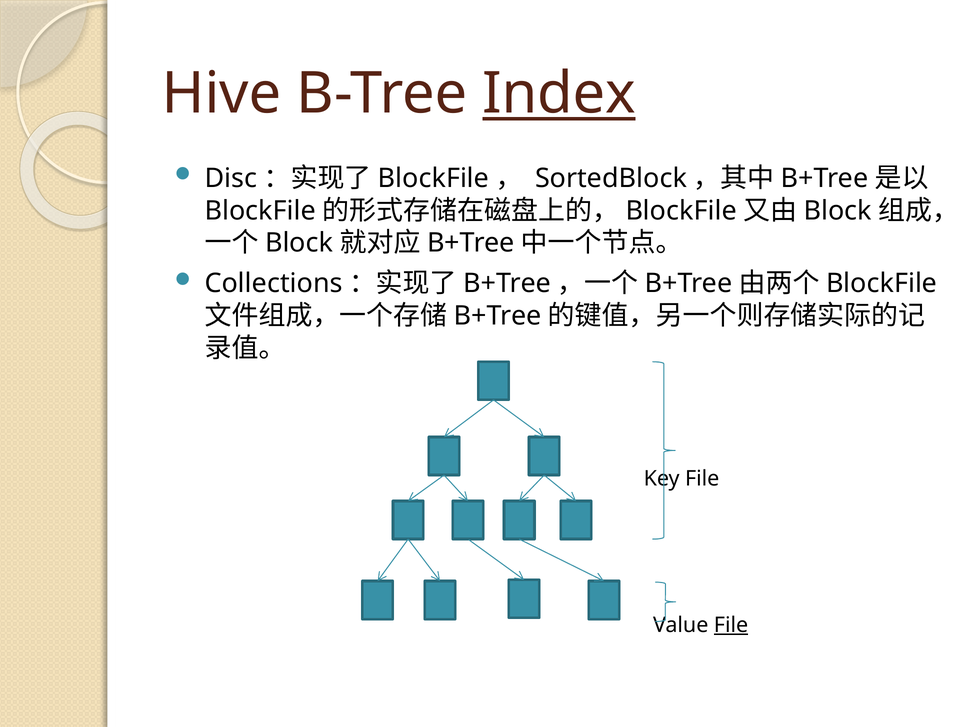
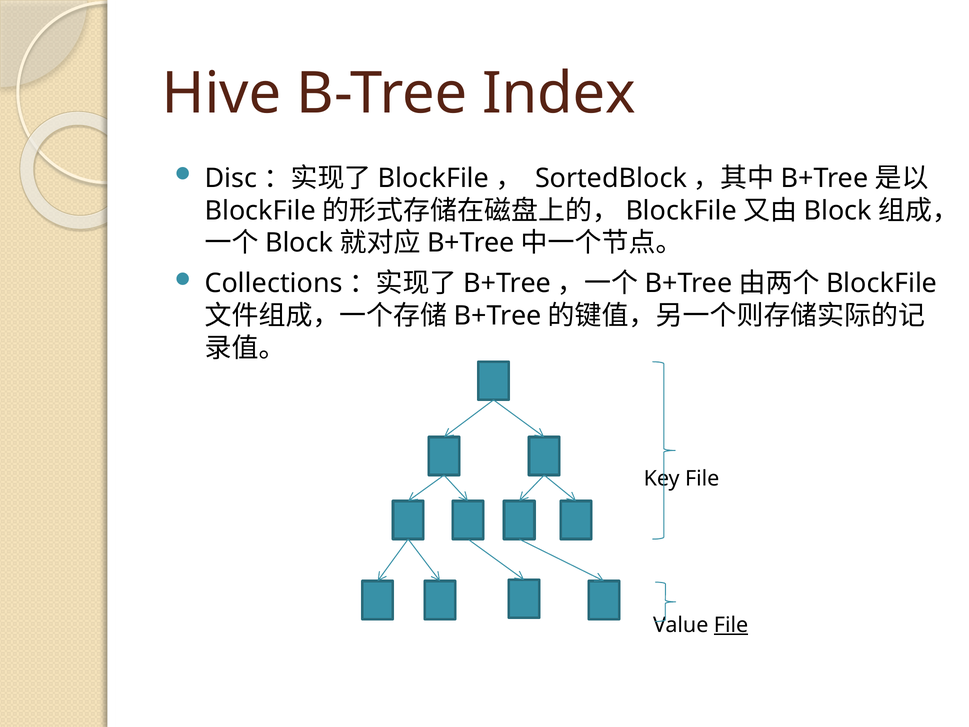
Index underline: present -> none
